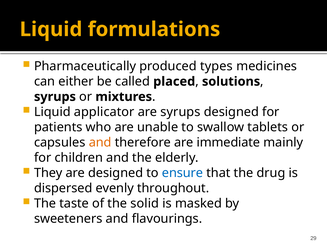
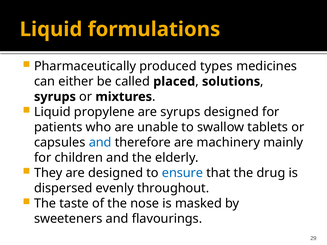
applicator: applicator -> propylene
and at (100, 143) colour: orange -> blue
immediate: immediate -> machinery
solid: solid -> nose
